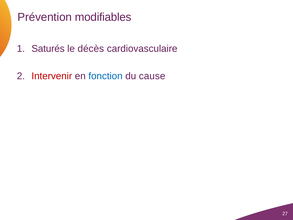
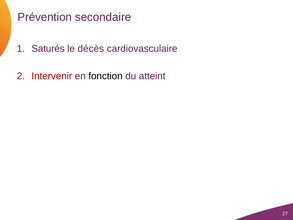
modifiables: modifiables -> secondaire
fonction colour: blue -> black
cause: cause -> atteint
